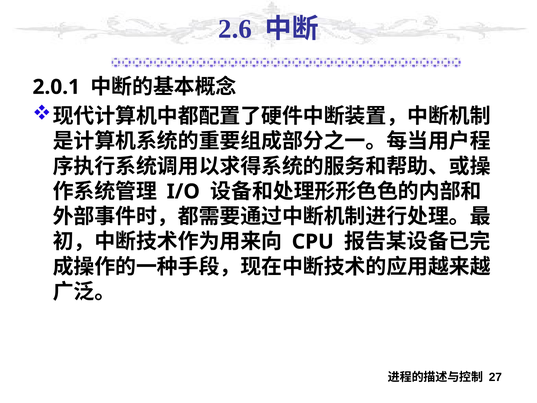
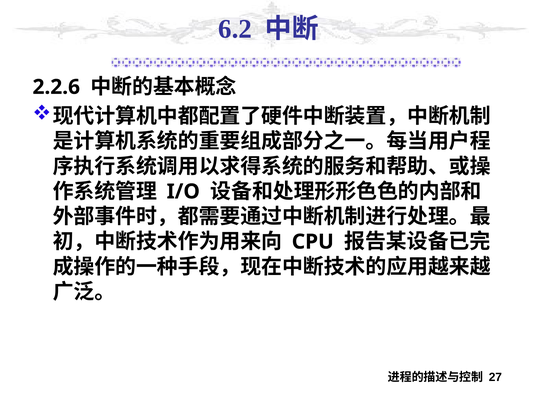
2.6: 2.6 -> 6.2
2.0.1: 2.0.1 -> 2.2.6
